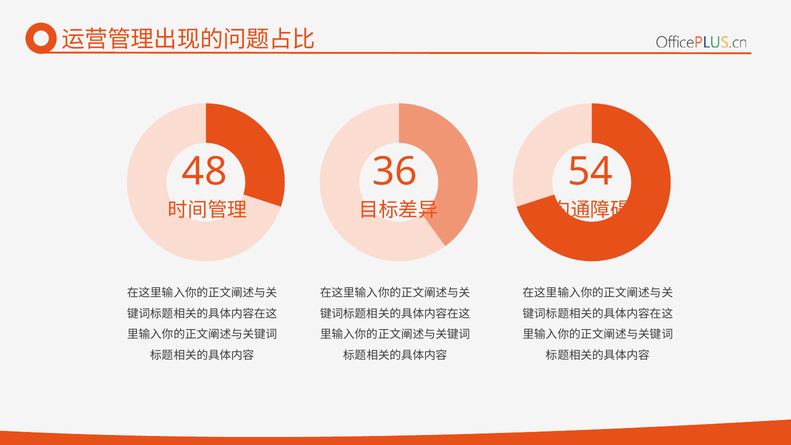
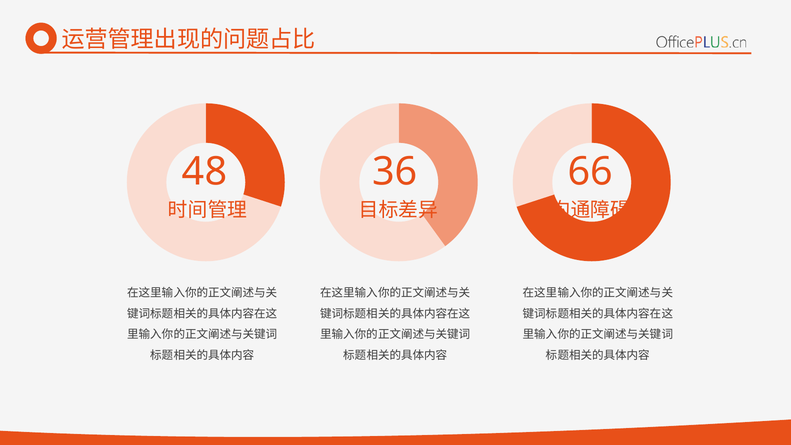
54: 54 -> 66
